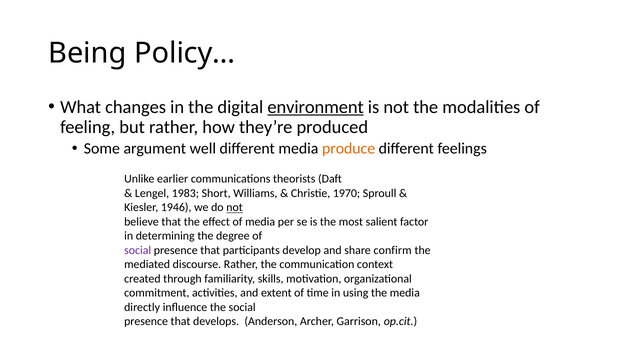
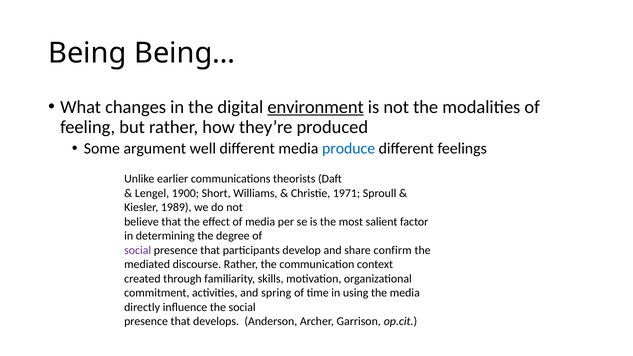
Policy…: Policy… -> Being…
produce colour: orange -> blue
1983: 1983 -> 1900
1970: 1970 -> 1971
1946: 1946 -> 1989
not at (235, 208) underline: present -> none
extent: extent -> spring
